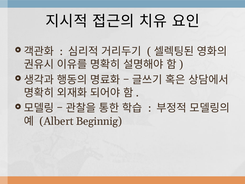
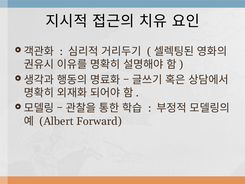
Beginnig: Beginnig -> Forward
